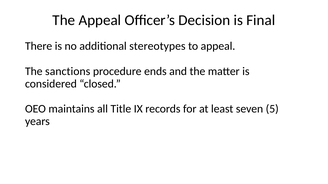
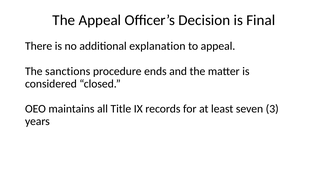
stereotypes: stereotypes -> explanation
5: 5 -> 3
